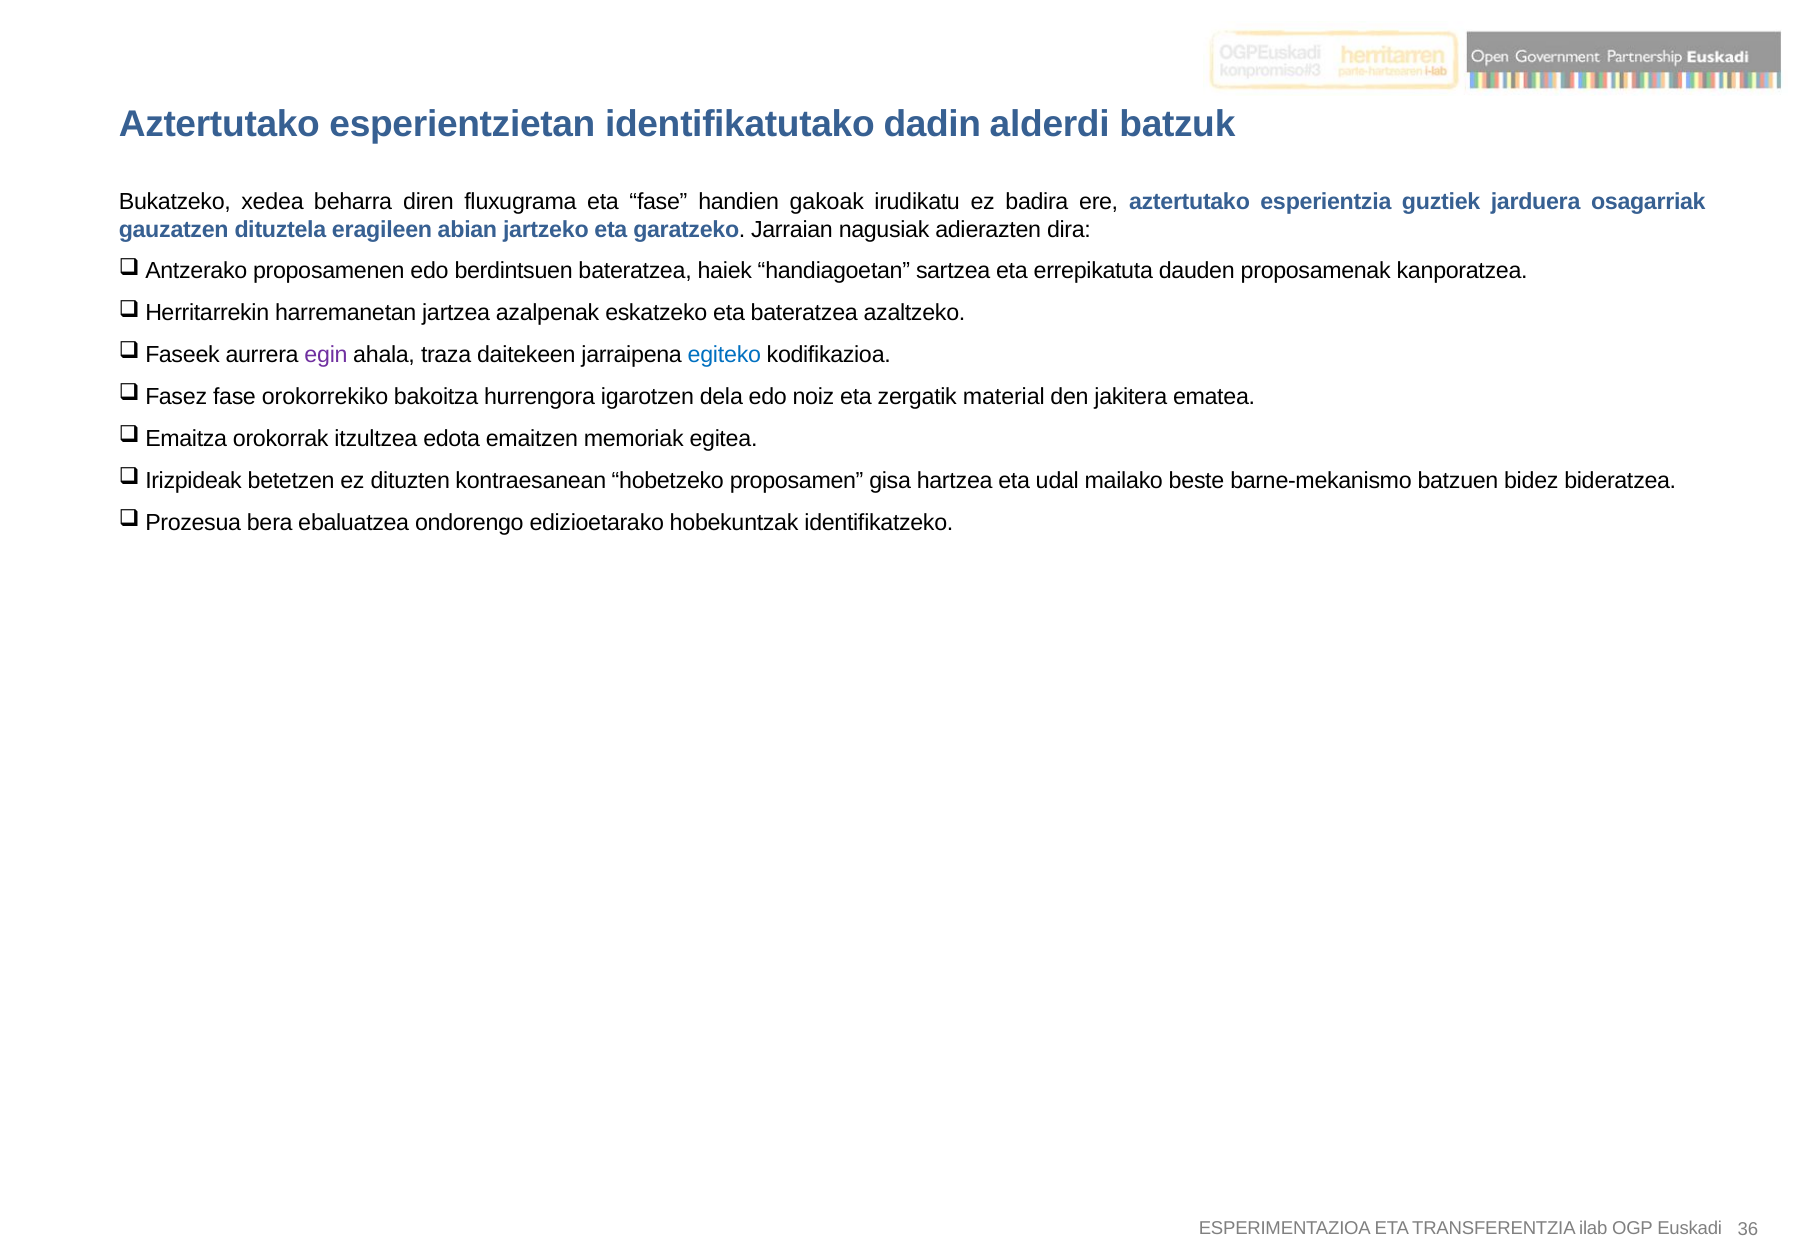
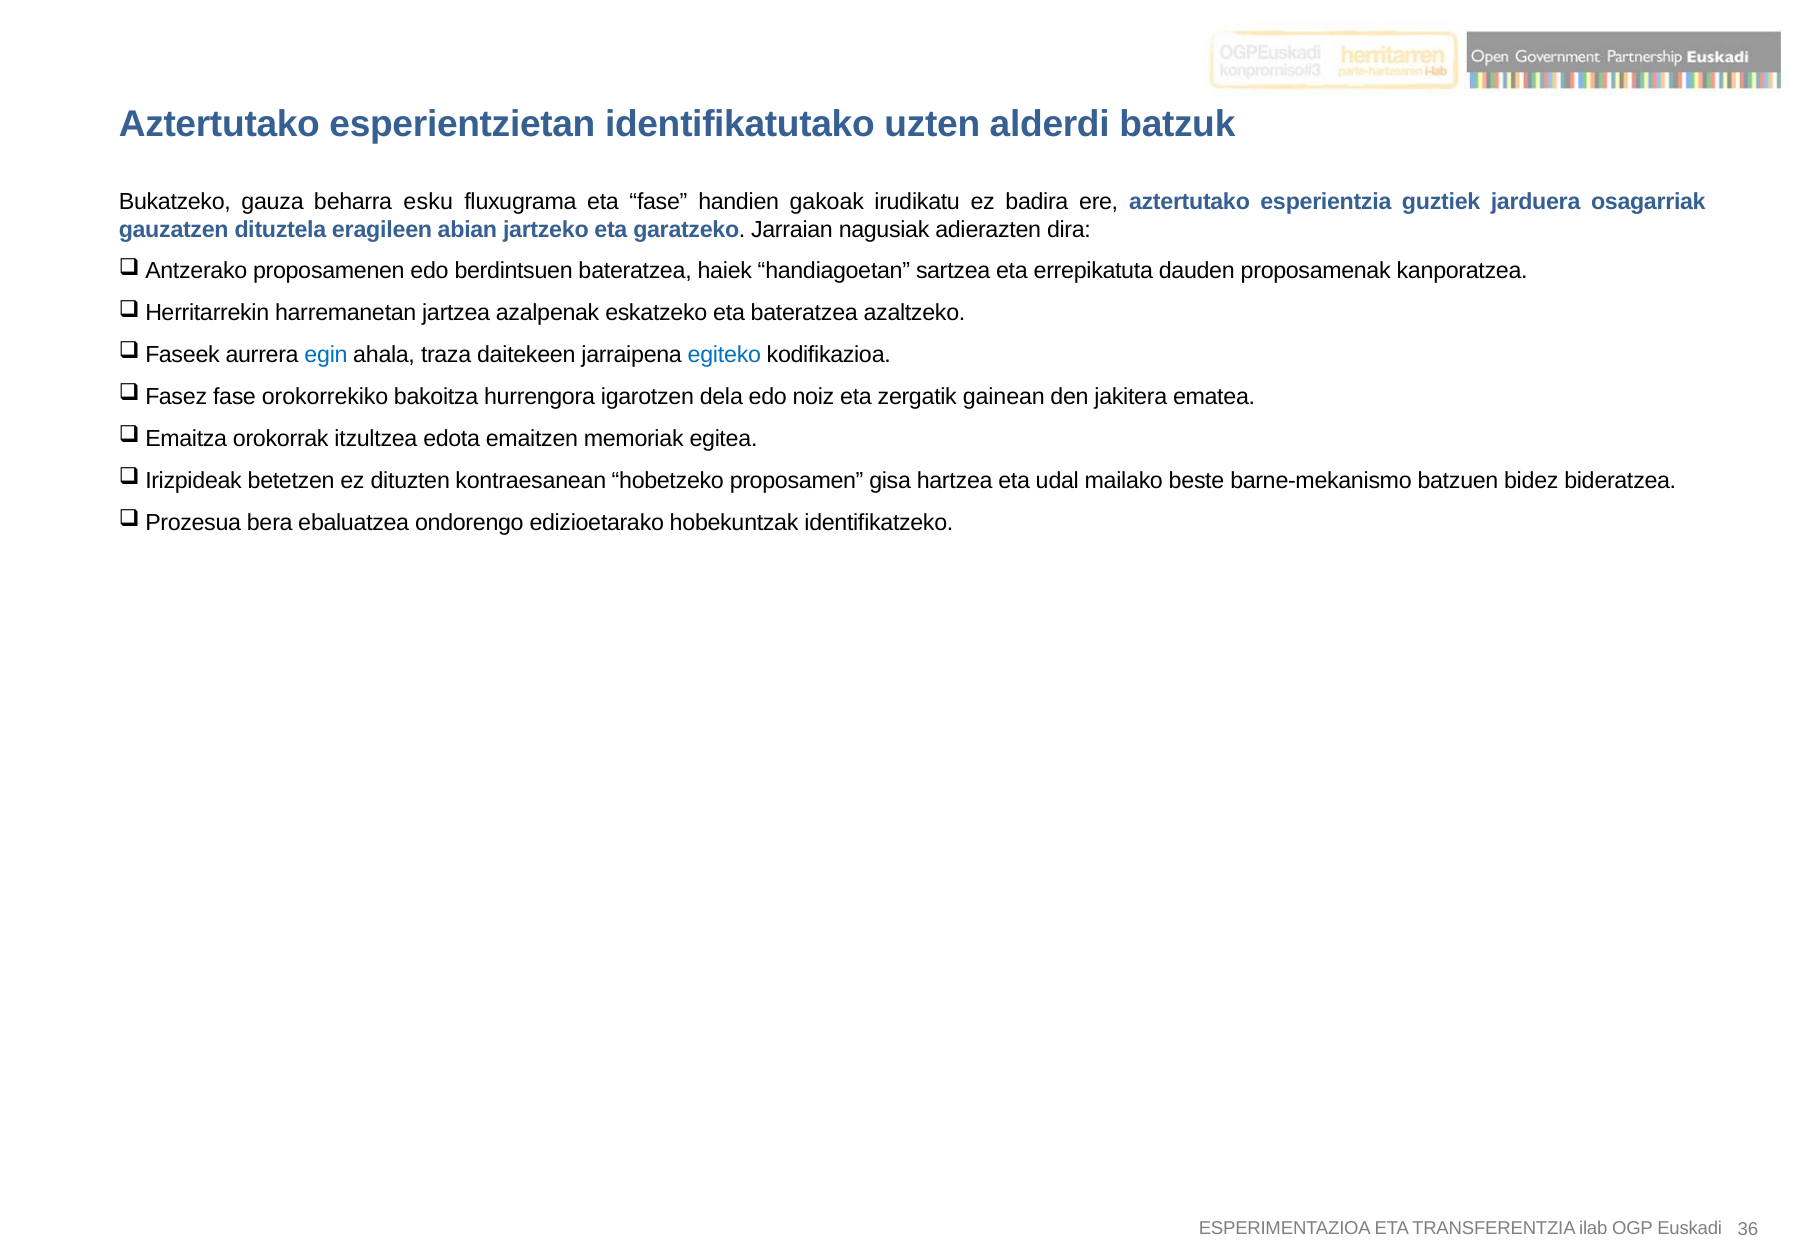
dadin: dadin -> uzten
xedea: xedea -> gauza
diren: diren -> esku
egin colour: purple -> blue
material: material -> gainean
